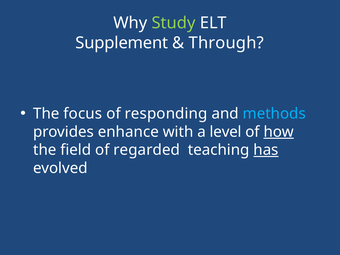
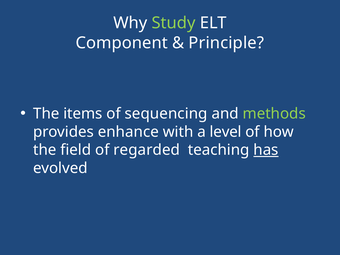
Supplement: Supplement -> Component
Through: Through -> Principle
focus: focus -> items
responding: responding -> sequencing
methods colour: light blue -> light green
how underline: present -> none
